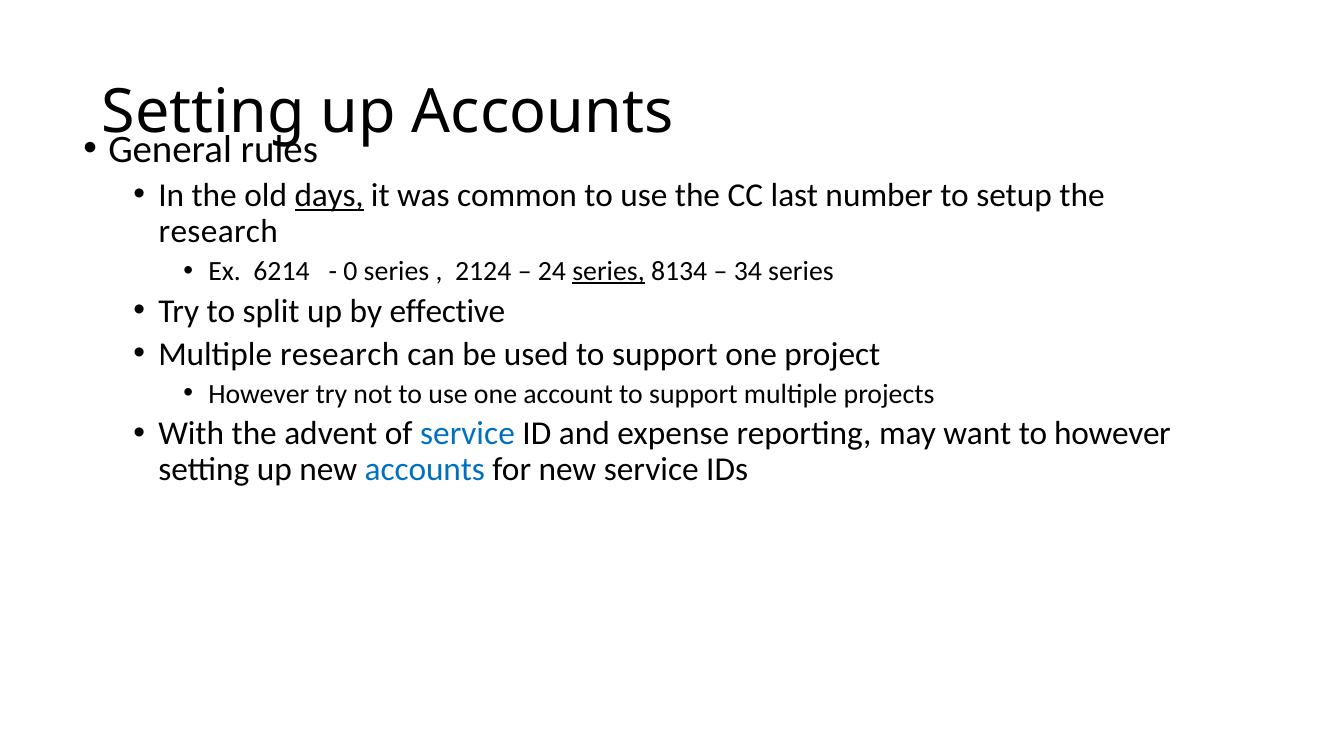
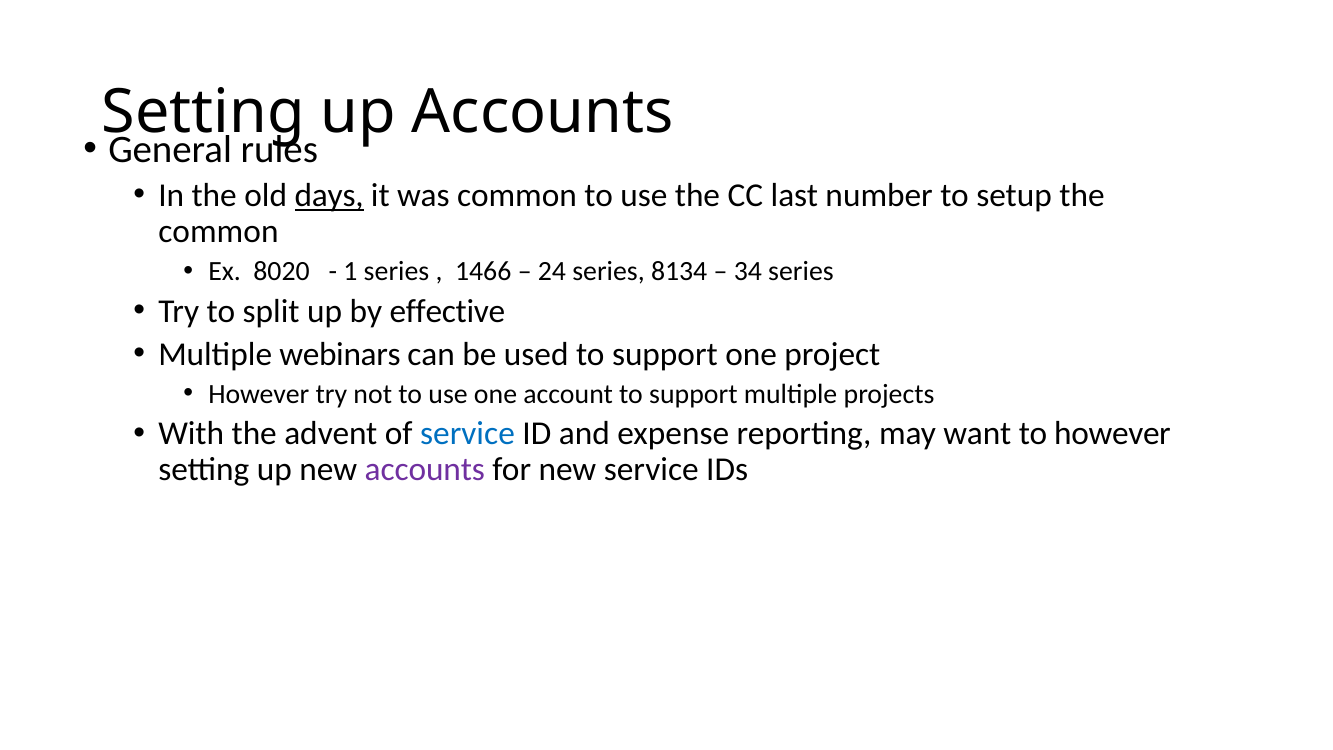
research at (218, 231): research -> common
6214: 6214 -> 8020
0: 0 -> 1
2124: 2124 -> 1466
series at (609, 271) underline: present -> none
Multiple research: research -> webinars
accounts at (425, 470) colour: blue -> purple
